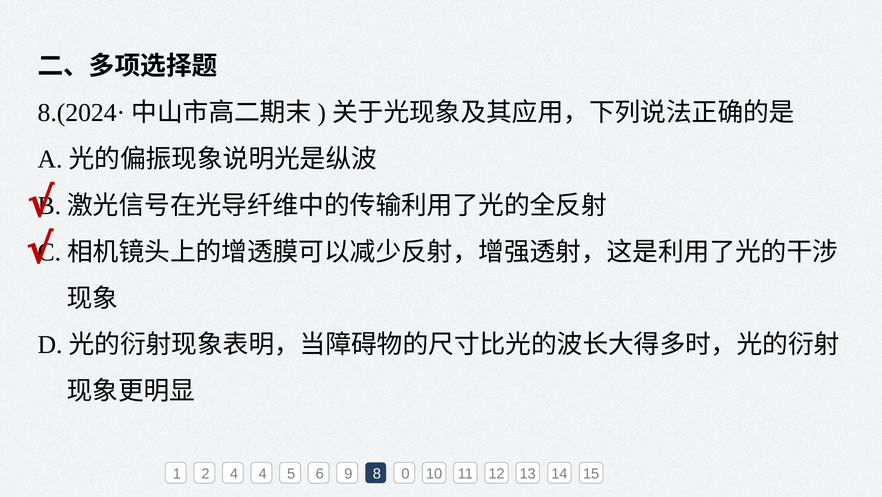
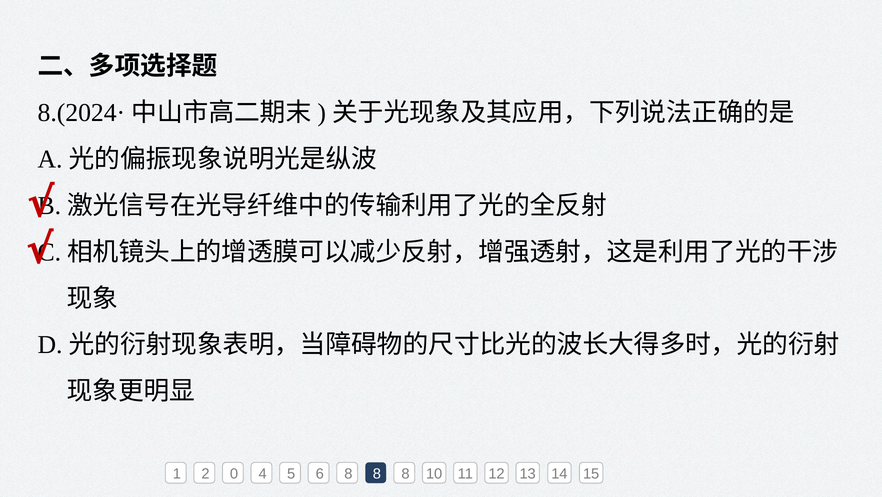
2 4: 4 -> 0
6 9: 9 -> 8
0 at (405, 473): 0 -> 8
